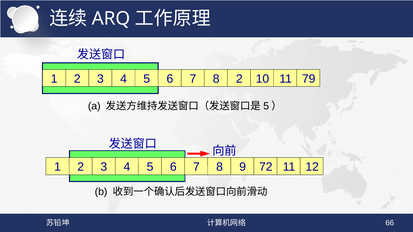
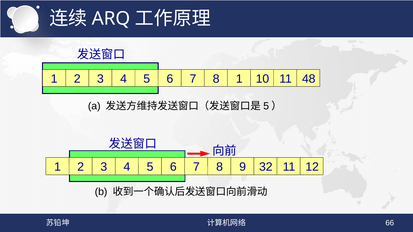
8 2: 2 -> 1
79: 79 -> 48
72: 72 -> 32
